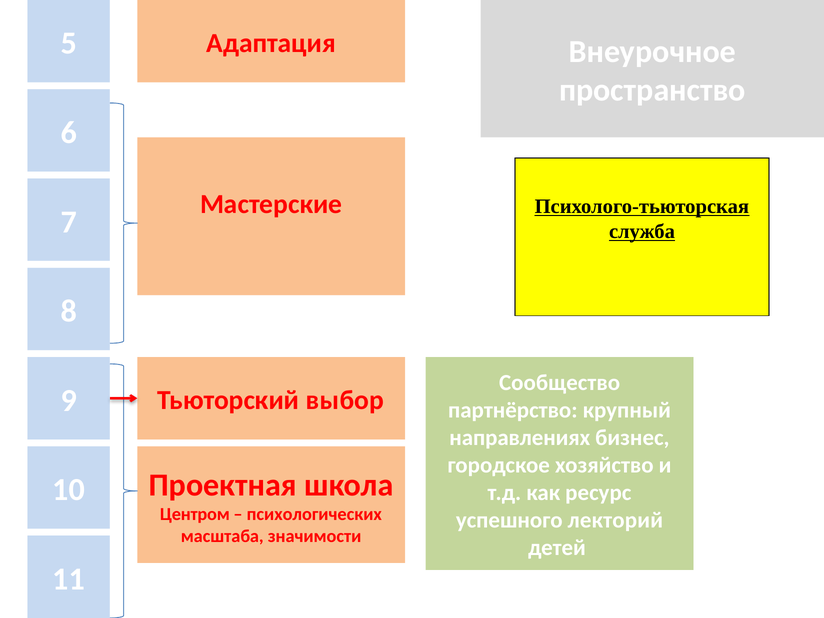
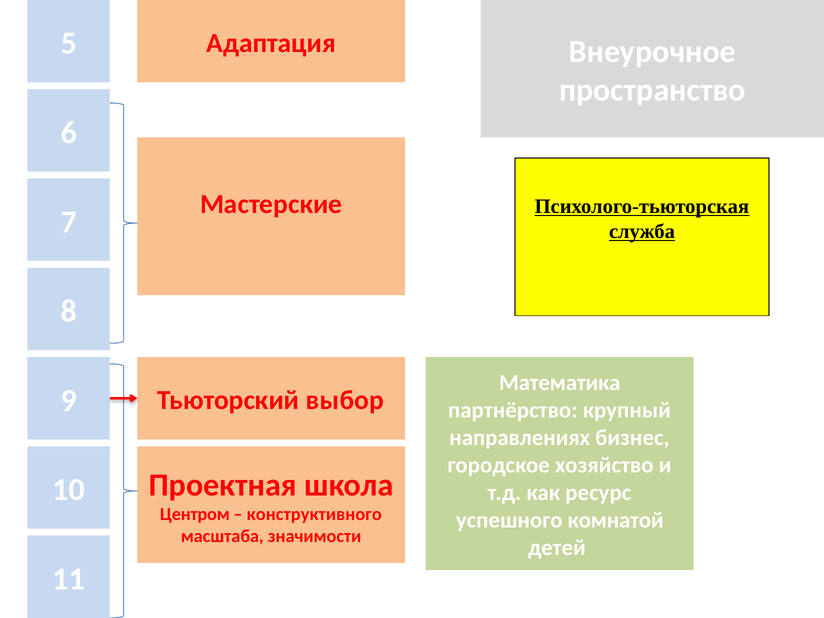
Сообщество: Сообщество -> Математика
психологических: психологических -> конструктивного
лекторий: лекторий -> комнатой
